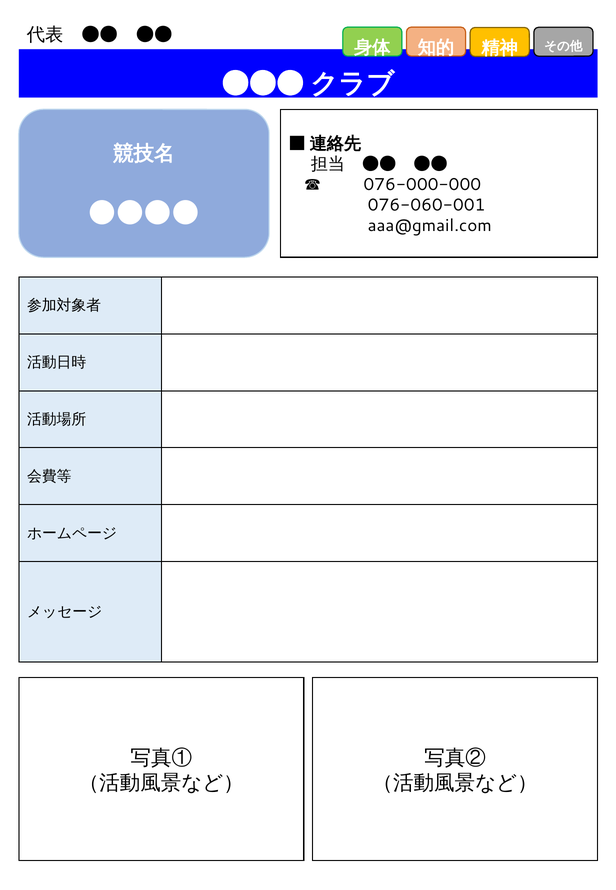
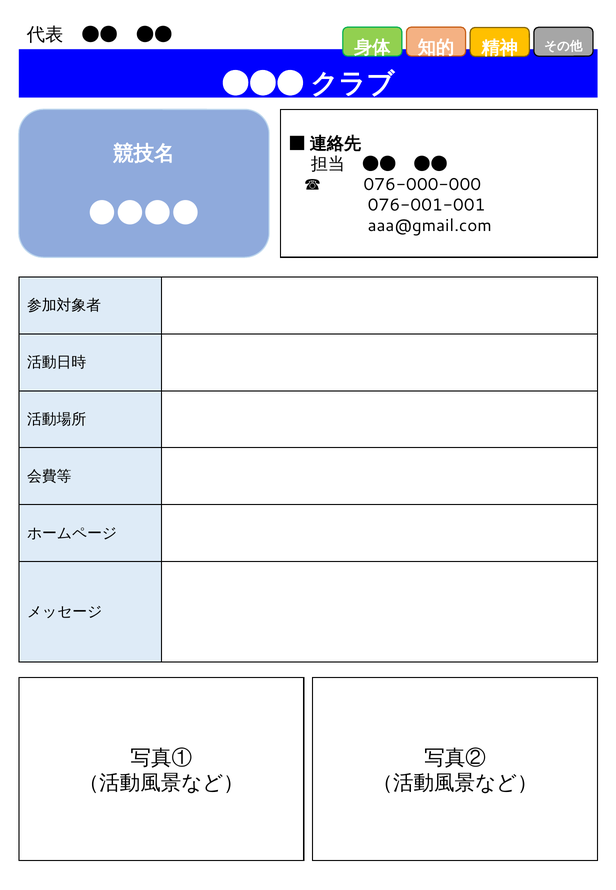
076-060-001: 076-060-001 -> 076-001-001
